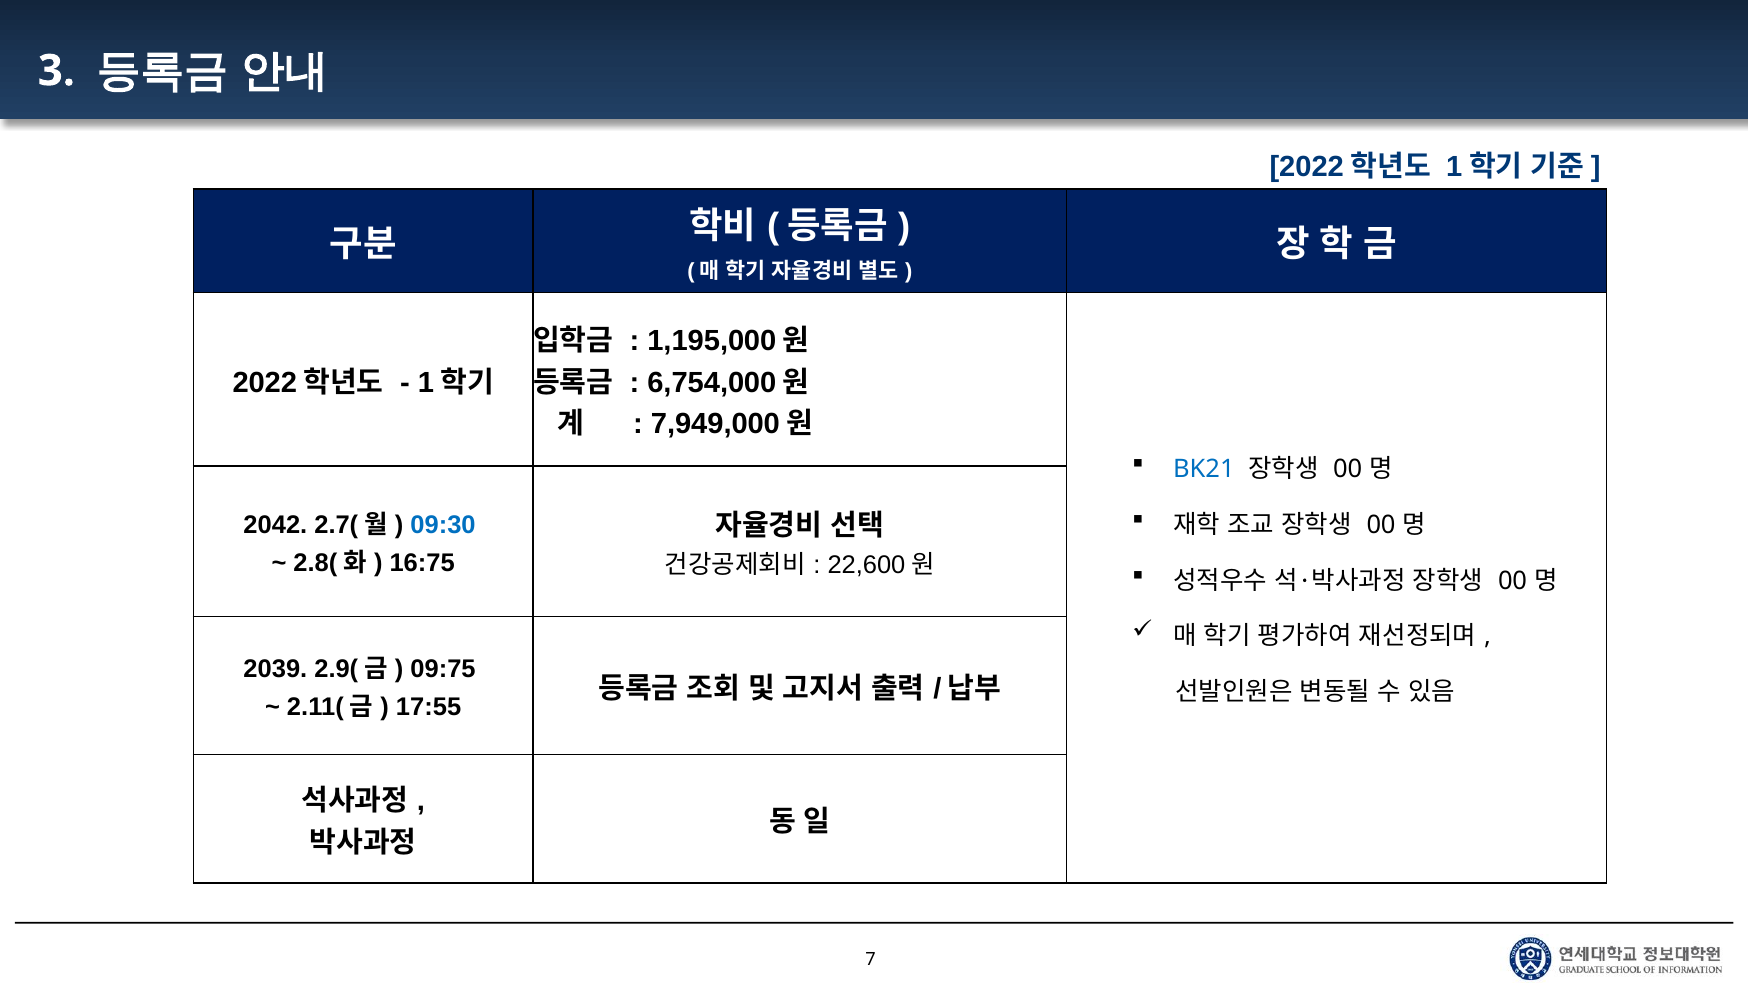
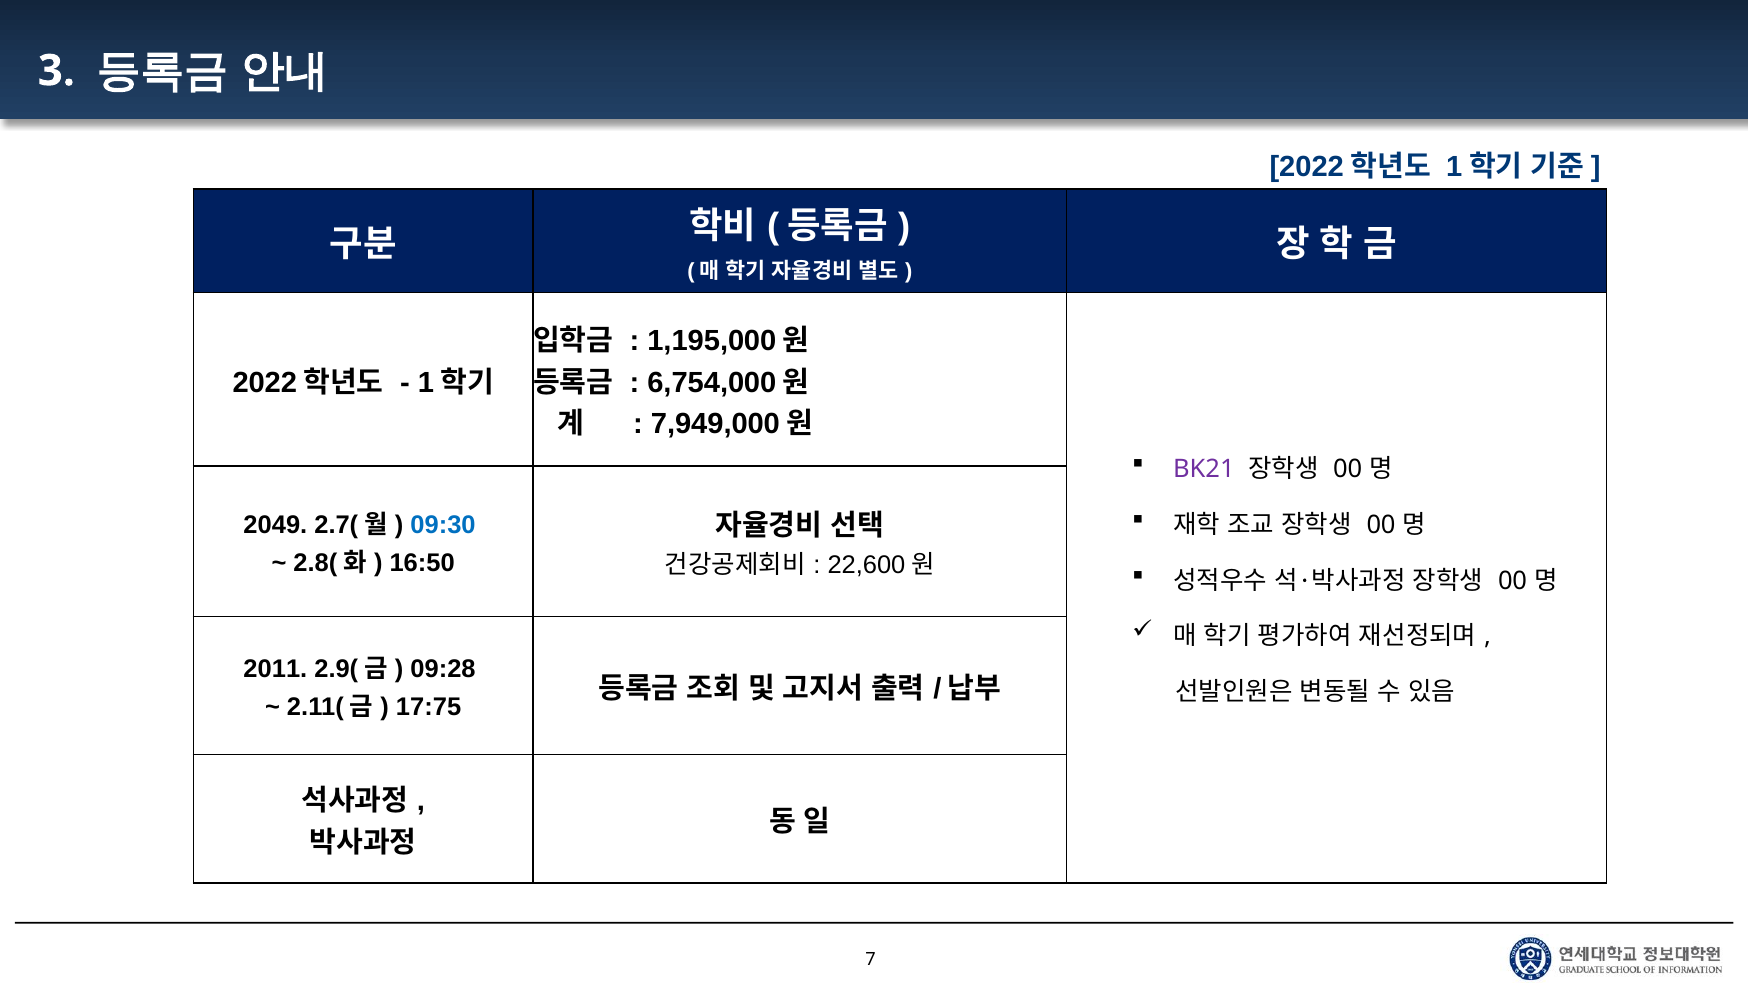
BK21 colour: blue -> purple
2042: 2042 -> 2049
16:75: 16:75 -> 16:50
2039: 2039 -> 2011
09:75: 09:75 -> 09:28
17:55: 17:55 -> 17:75
